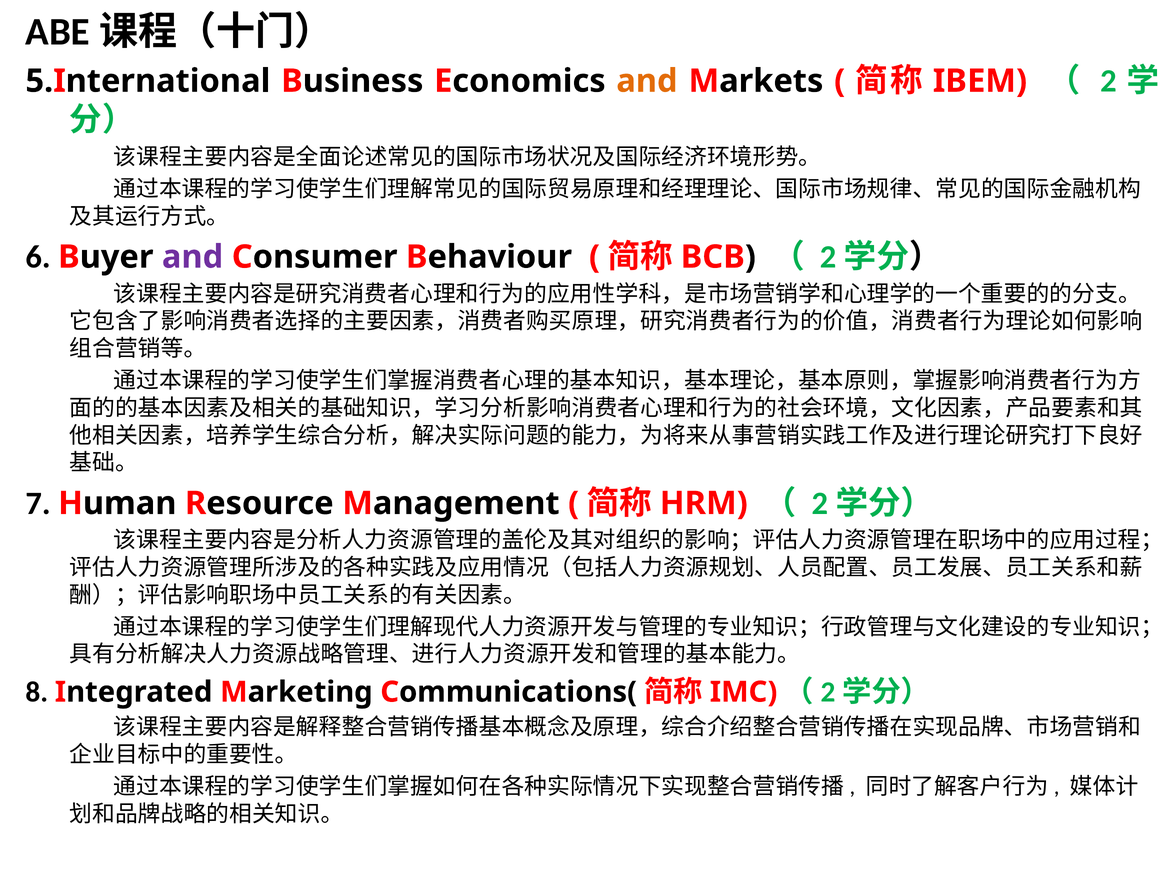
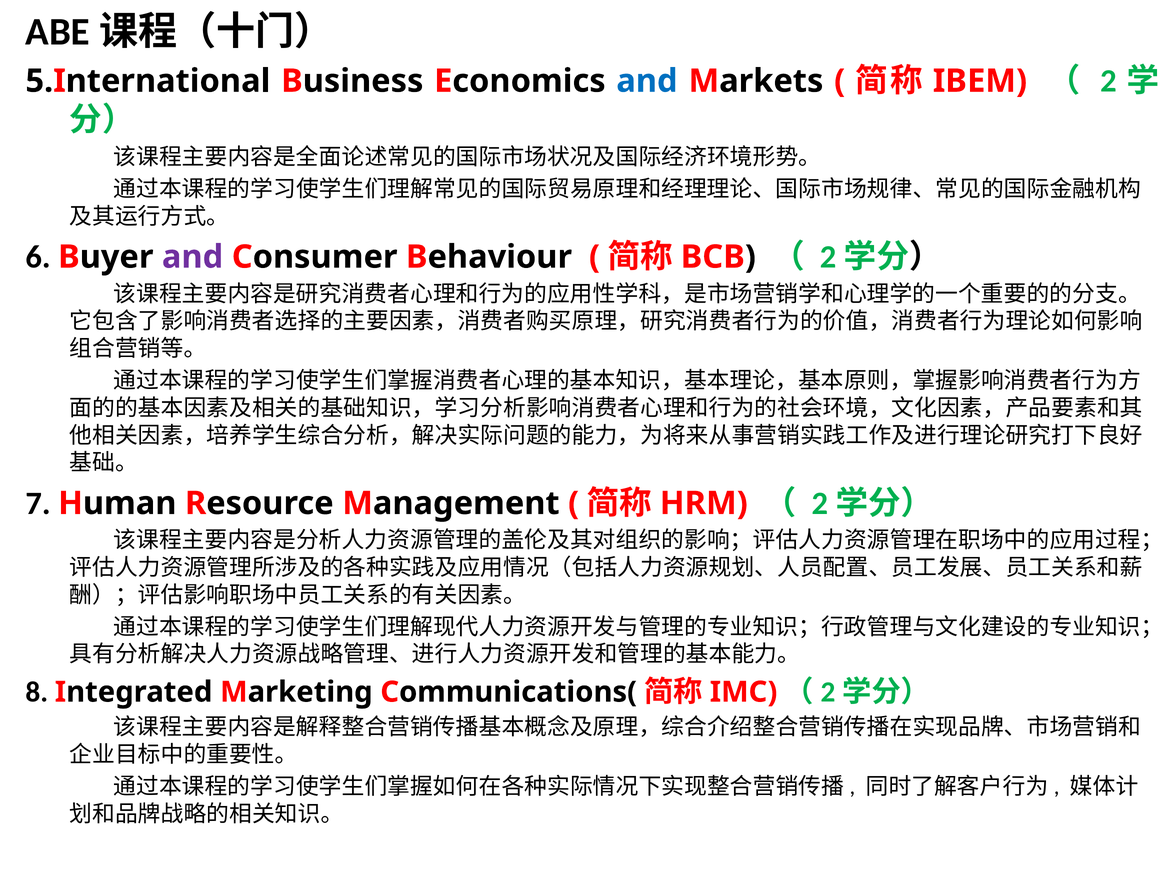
and at (647, 81) colour: orange -> blue
